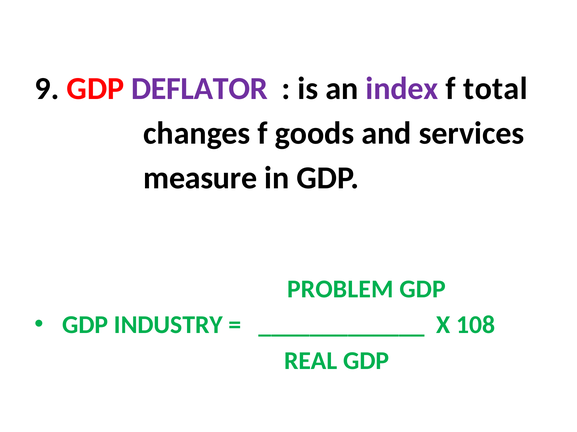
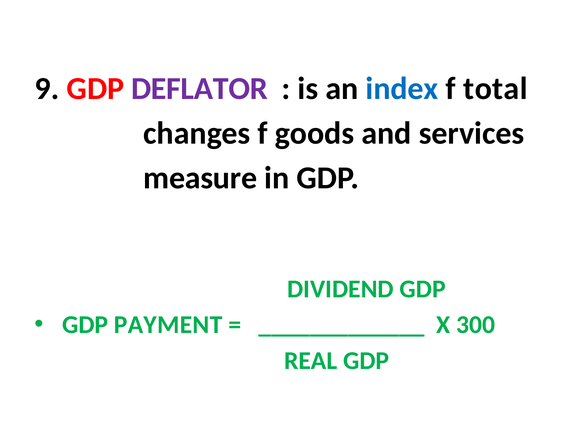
index colour: purple -> blue
PROBLEM: PROBLEM -> DIVIDEND
INDUSTRY: INDUSTRY -> PAYMENT
108: 108 -> 300
